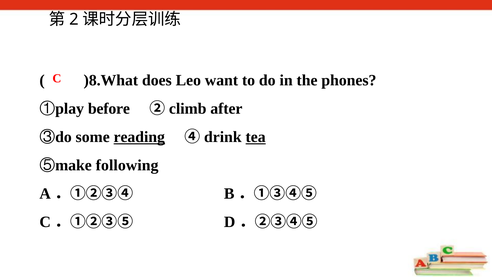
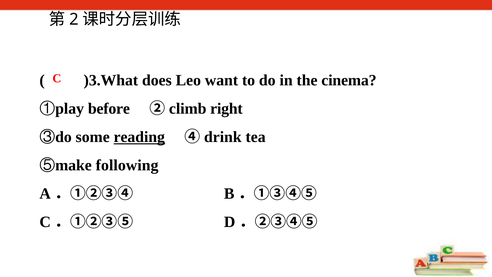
)8.What: )8.What -> )3.What
phones: phones -> cinema
after: after -> right
tea underline: present -> none
